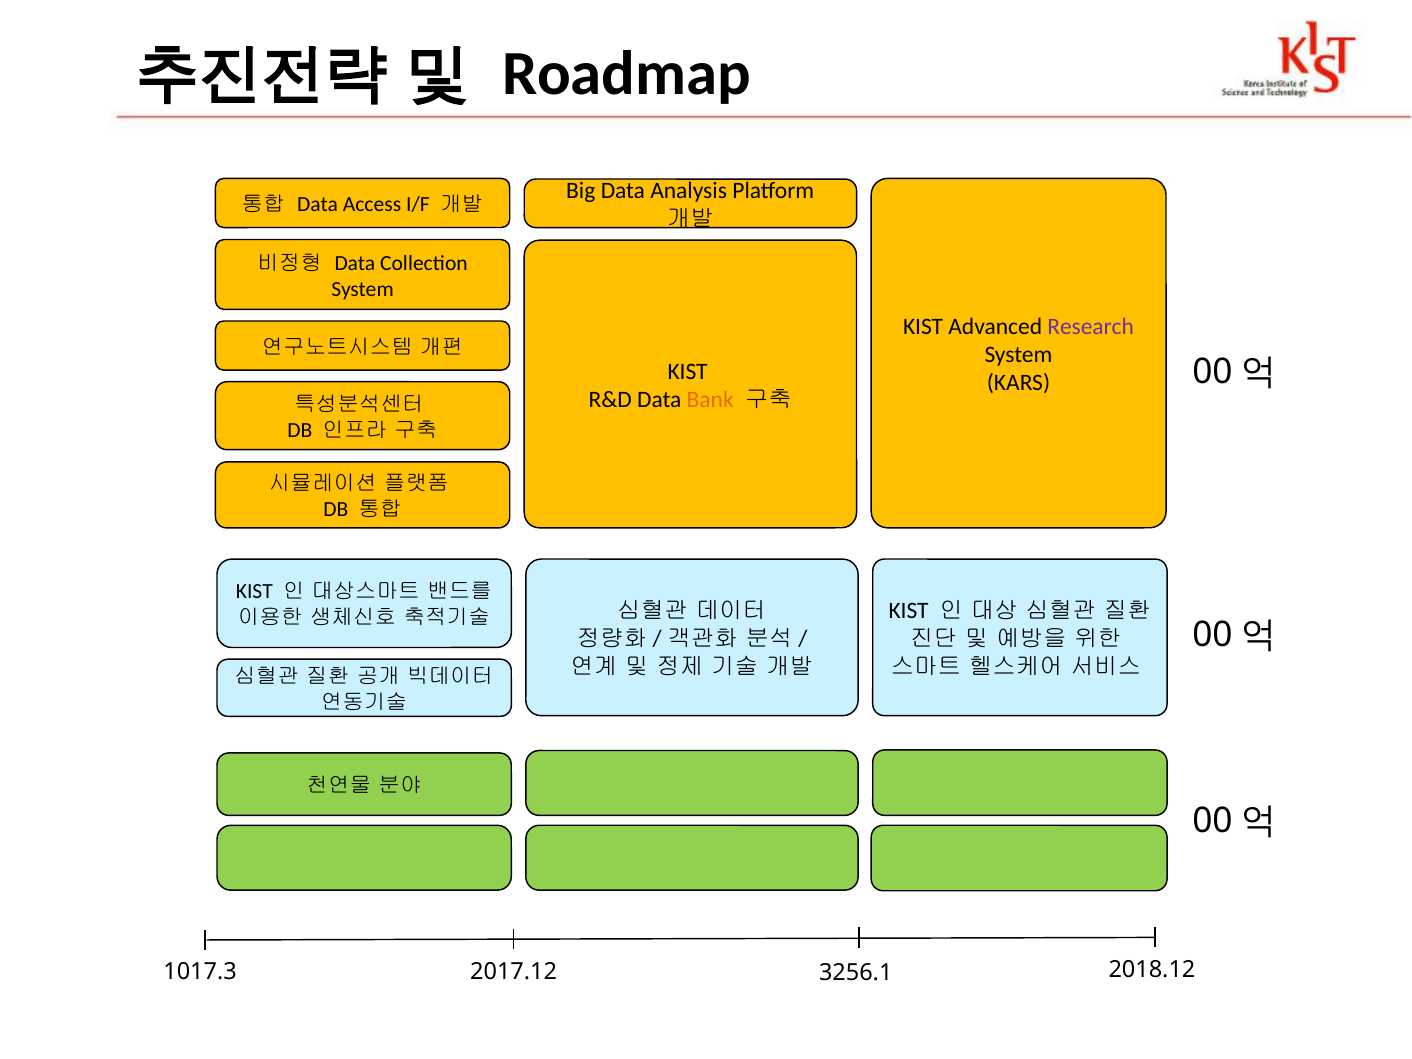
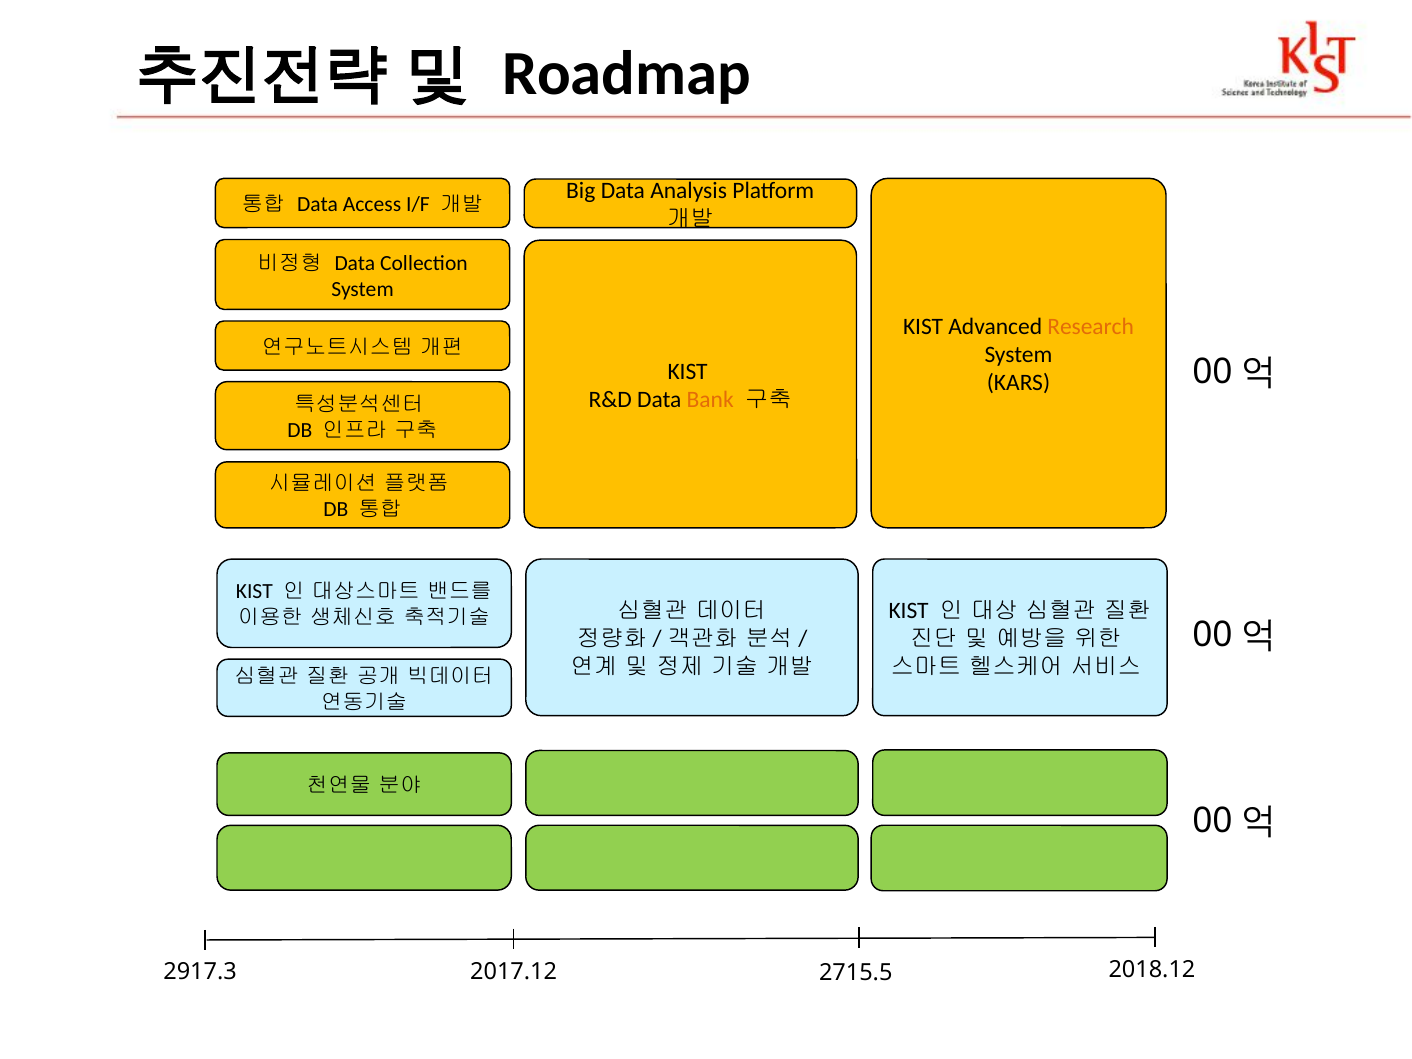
Research colour: purple -> orange
1017.3: 1017.3 -> 2917.3
3256.1: 3256.1 -> 2715.5
